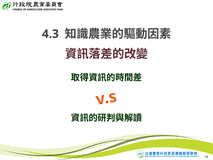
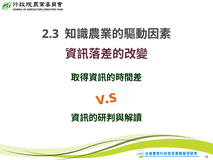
4.3: 4.3 -> 2.3
